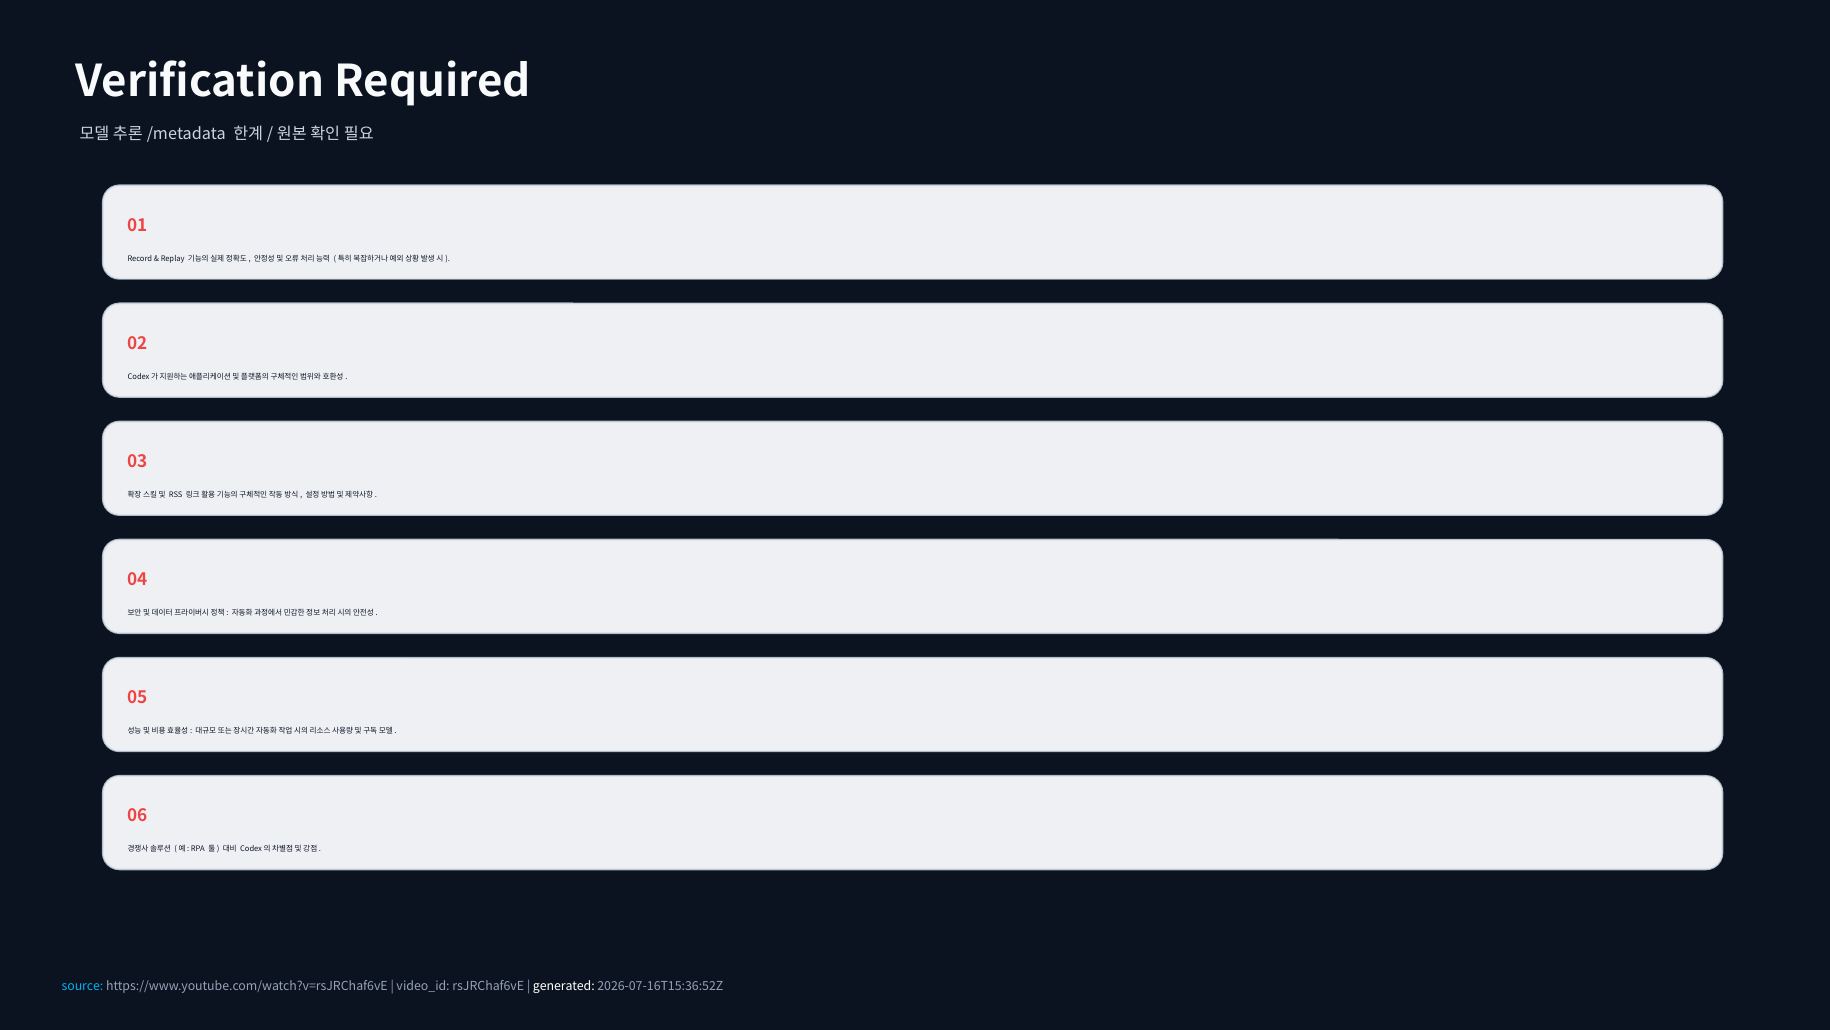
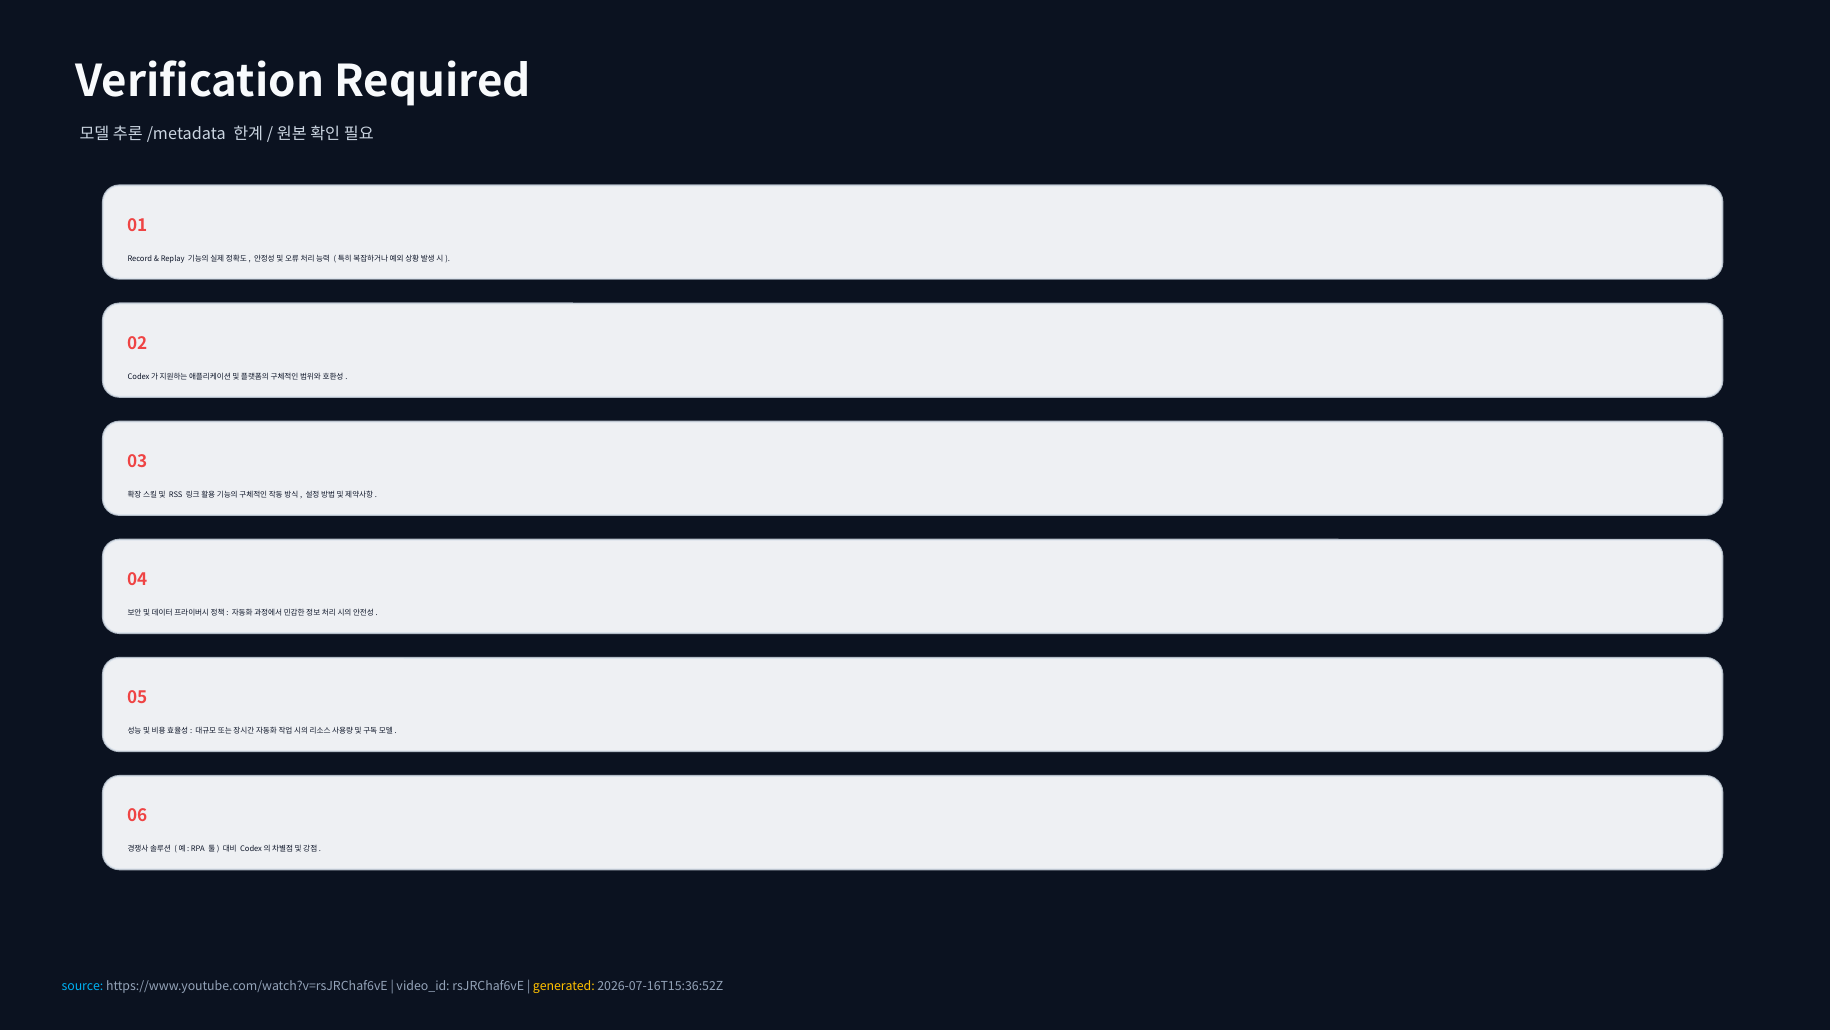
generated colour: white -> yellow
